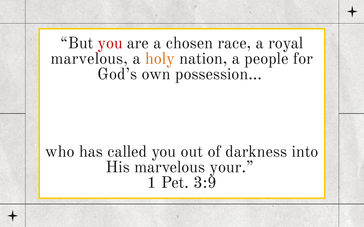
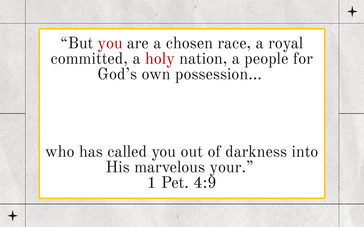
marvelous at (89, 59): marvelous -> committed
holy colour: orange -> red
3:9: 3:9 -> 4:9
